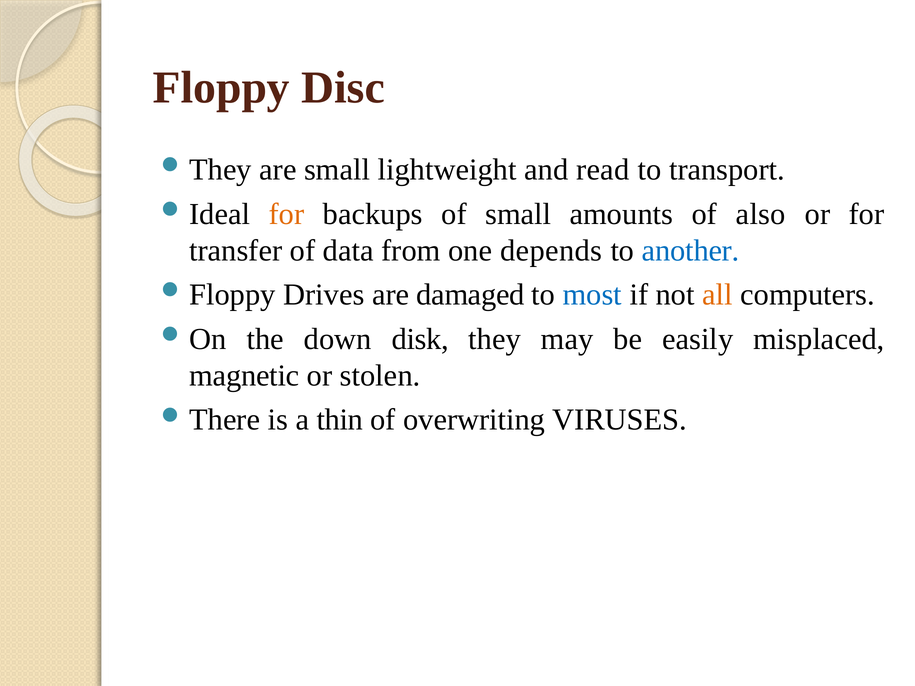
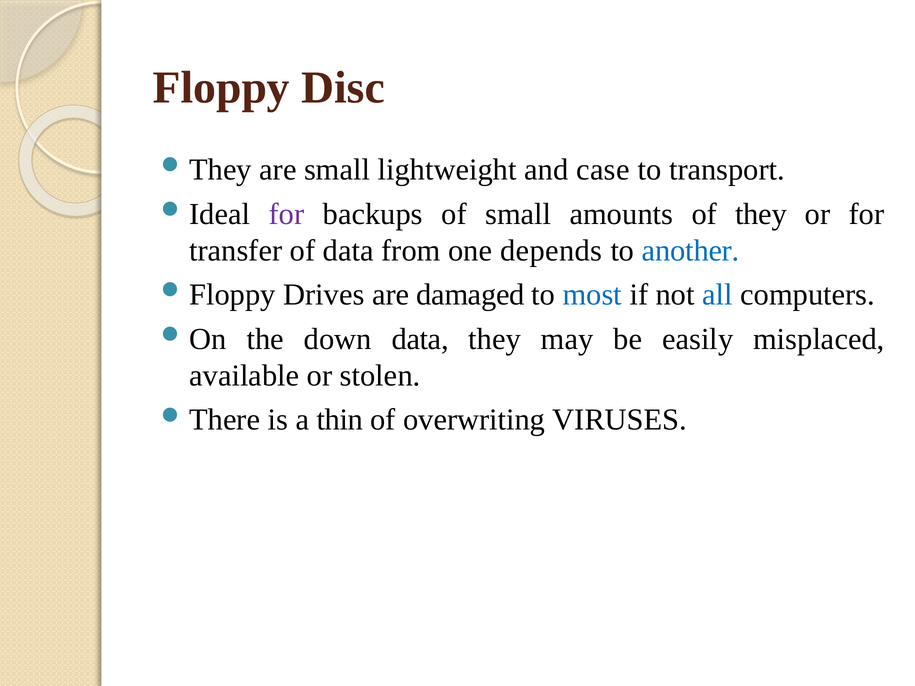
read: read -> case
for at (286, 214) colour: orange -> purple
of also: also -> they
all colour: orange -> blue
down disk: disk -> data
magnetic: magnetic -> available
